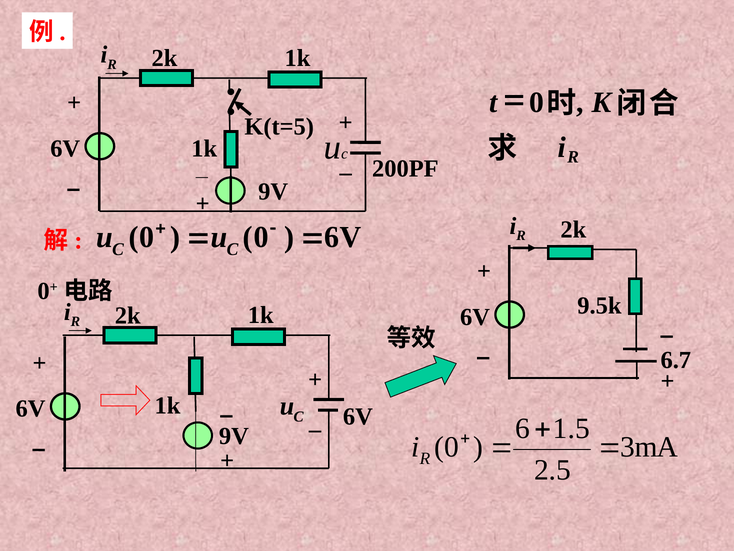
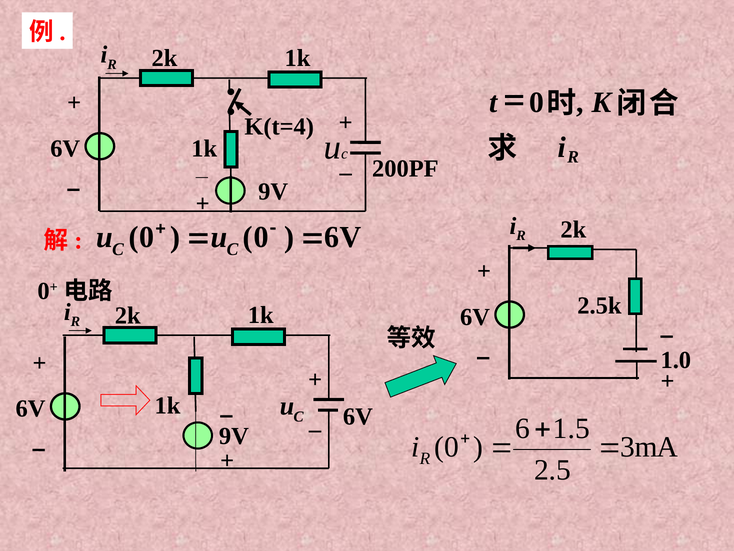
K(t=5: K(t=5 -> K(t=4
9.5k: 9.5k -> 2.5k
6.7: 6.7 -> 1.0
